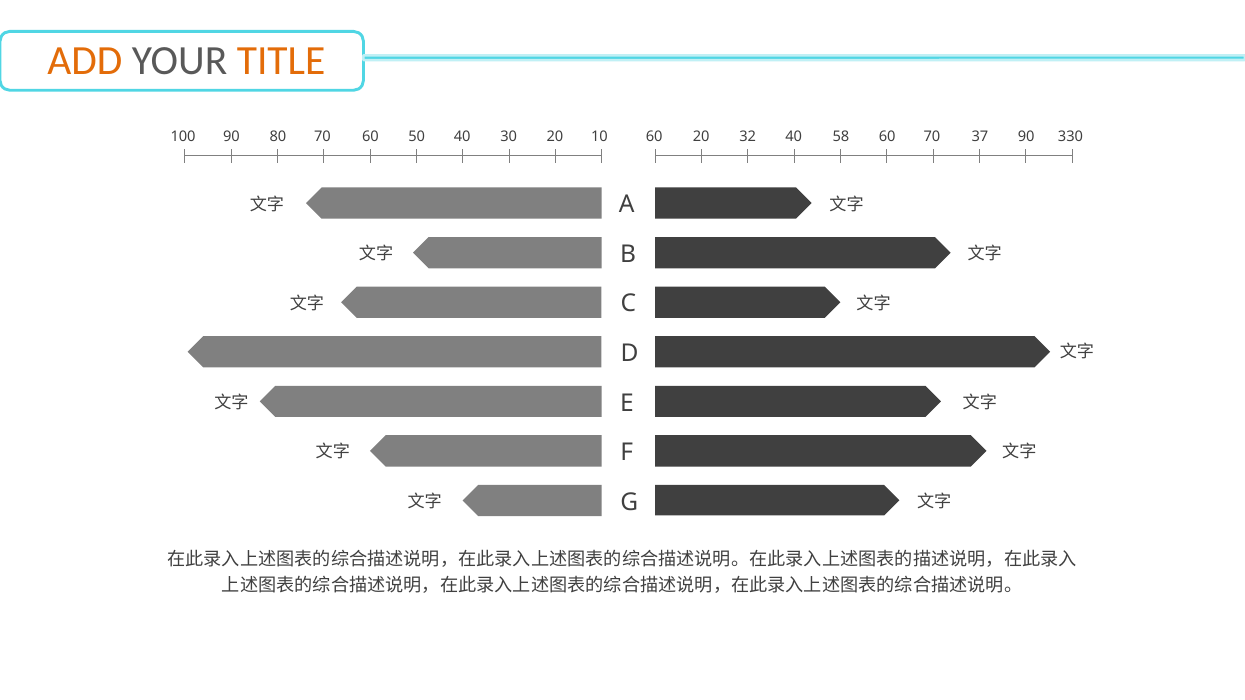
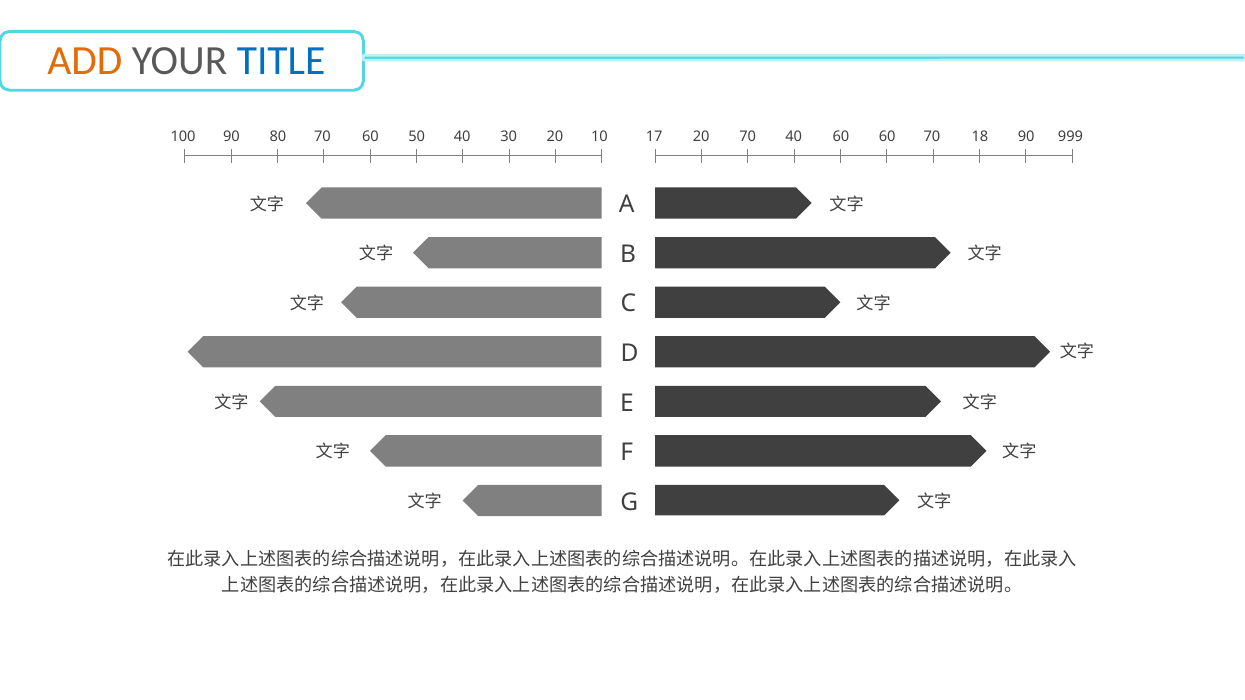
TITLE colour: orange -> blue
100 60: 60 -> 17
20 32: 32 -> 70
40 58: 58 -> 60
37: 37 -> 18
330: 330 -> 999
